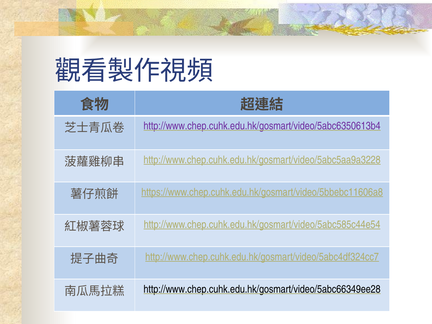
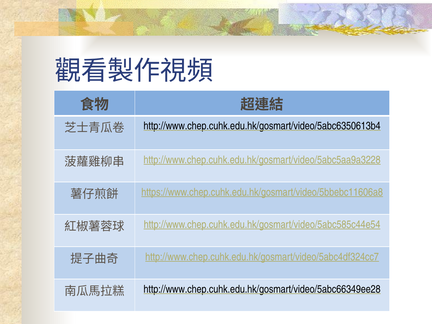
http://www.chep.cuhk.edu.hk/gosmart/video/5abc6350613b4 colour: purple -> black
